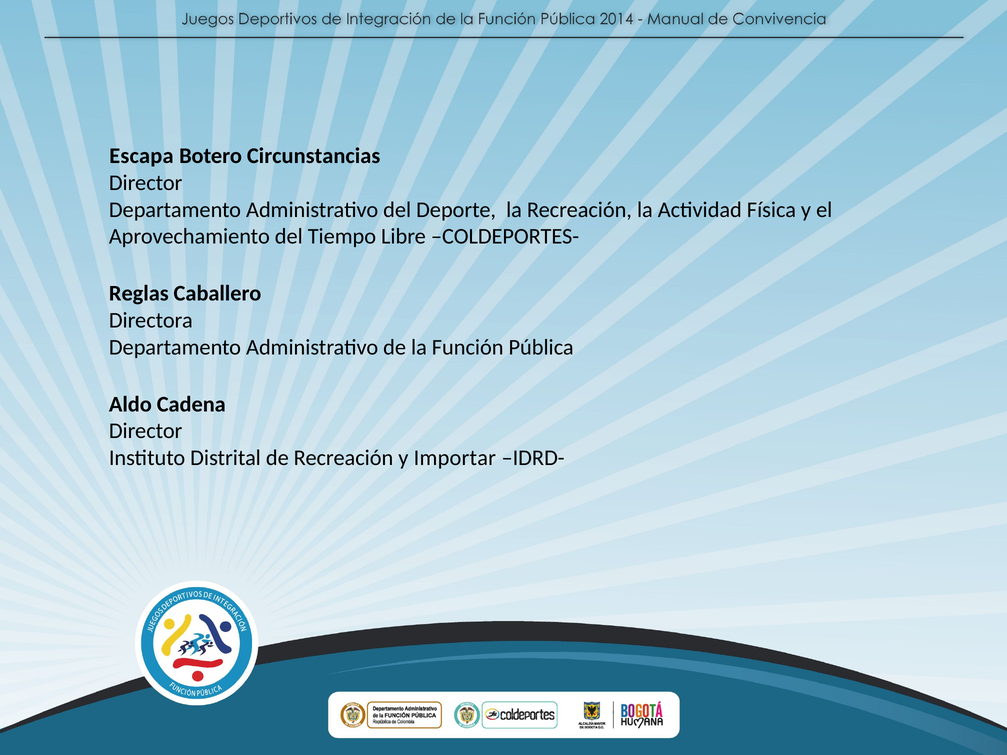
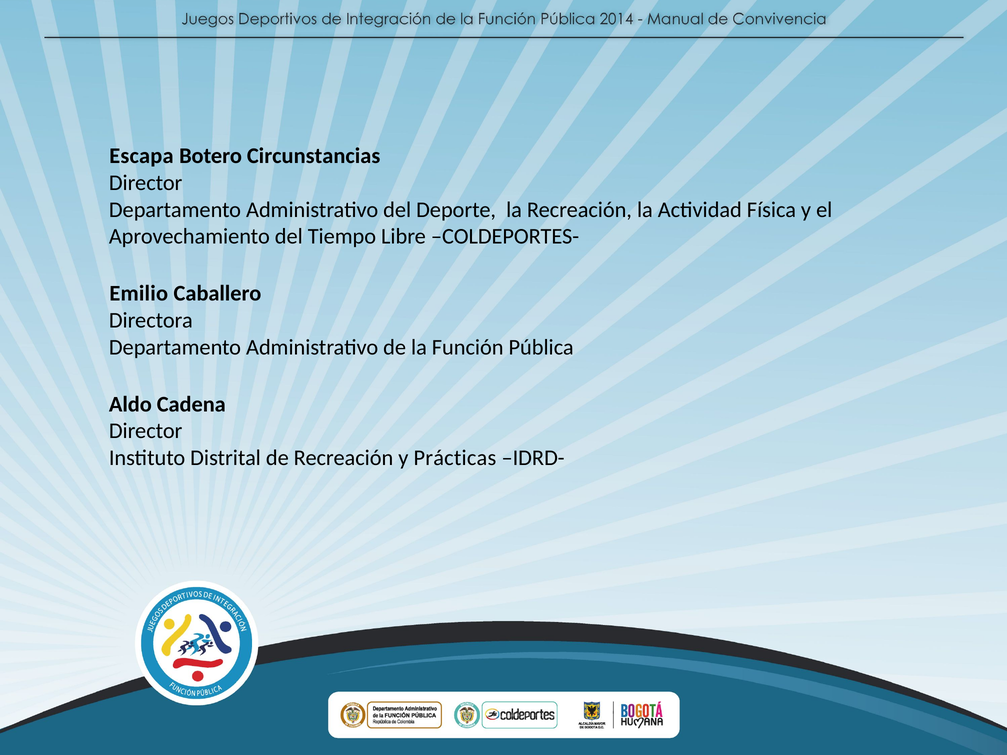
Reglas: Reglas -> Emilio
Importar: Importar -> Prácticas
